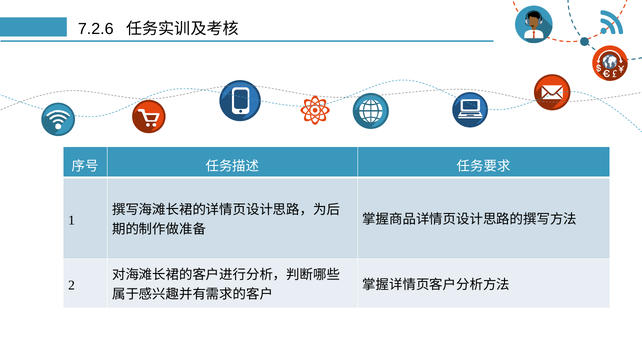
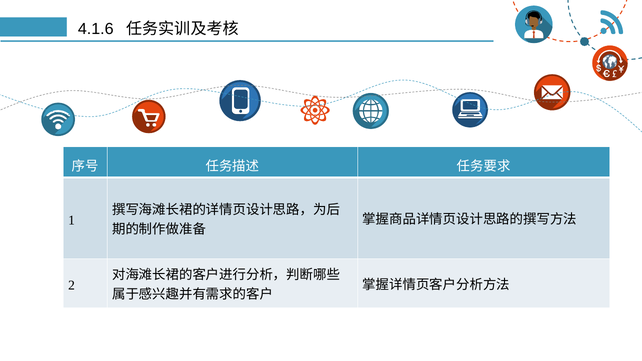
7.2.6: 7.2.6 -> 4.1.6
